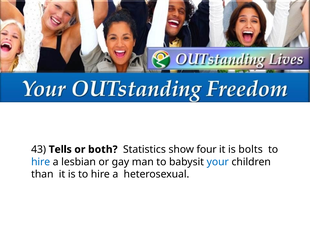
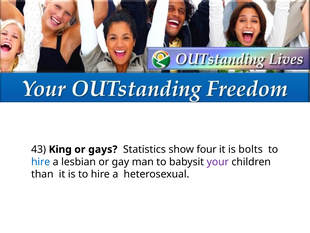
Tells: Tells -> King
both: both -> gays
your colour: blue -> purple
